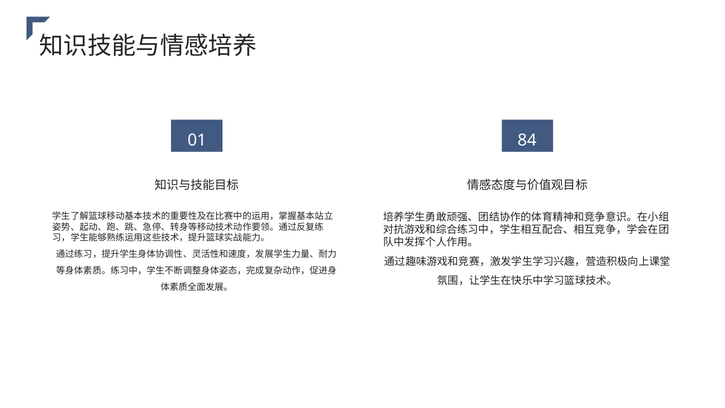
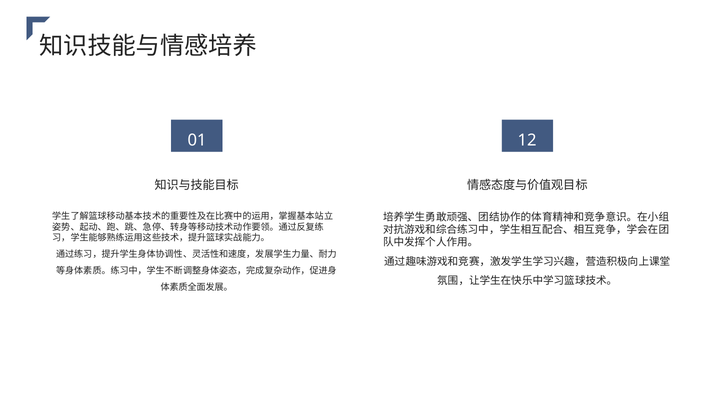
84: 84 -> 12
